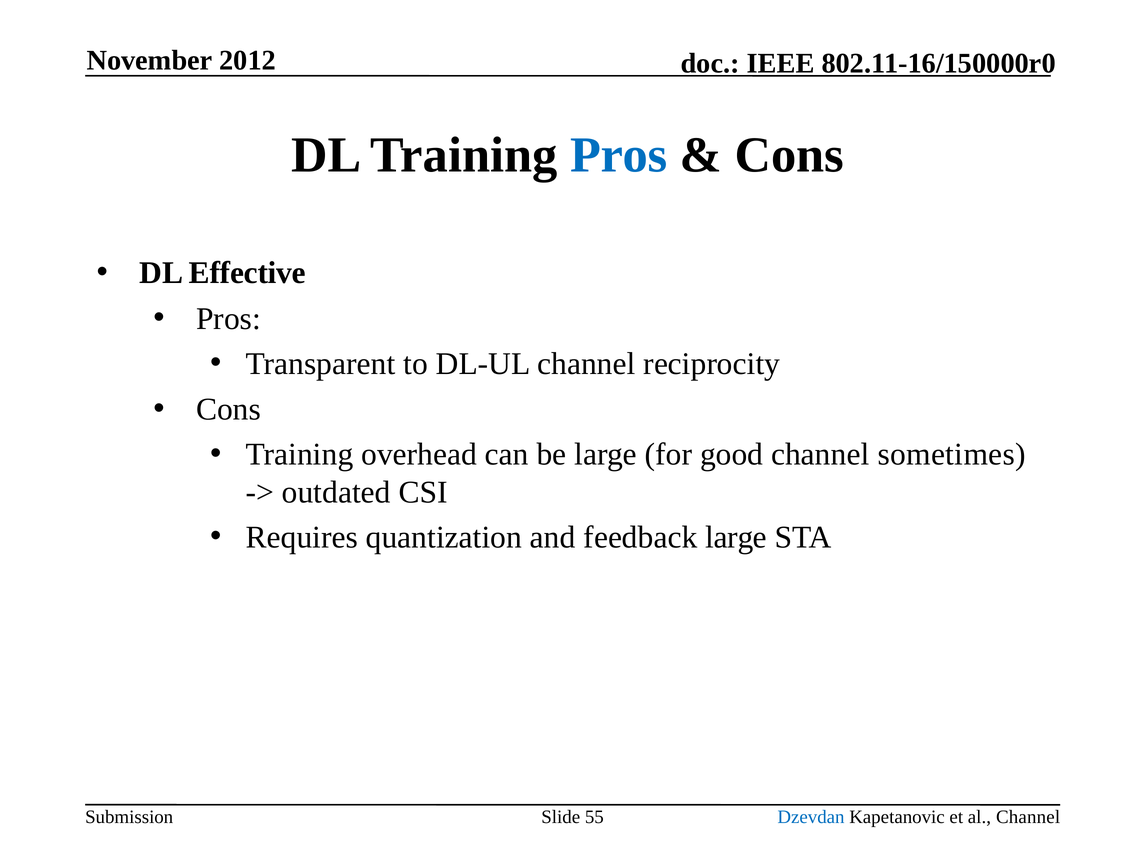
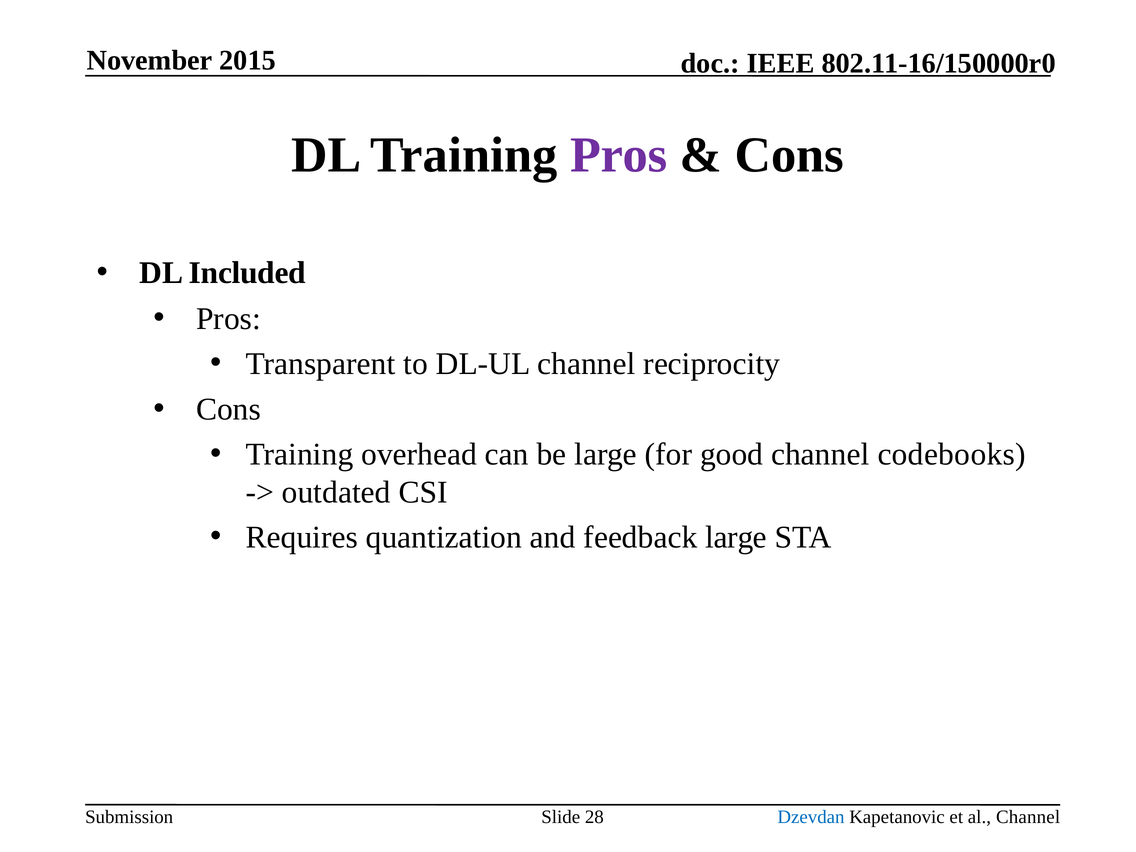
2012: 2012 -> 2015
Pros at (619, 155) colour: blue -> purple
Effective: Effective -> Included
sometimes: sometimes -> codebooks
55: 55 -> 28
